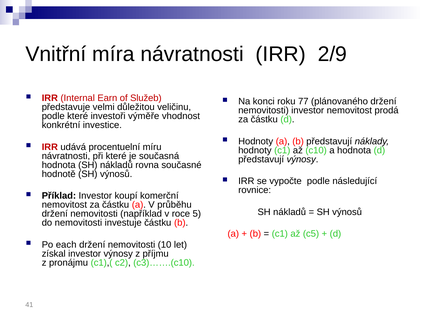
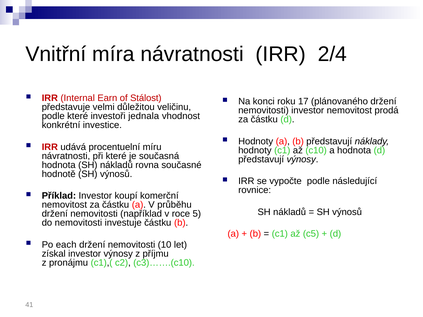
2/9: 2/9 -> 2/4
Služeb: Služeb -> Stálost
77: 77 -> 17
výměře: výměře -> jednala
